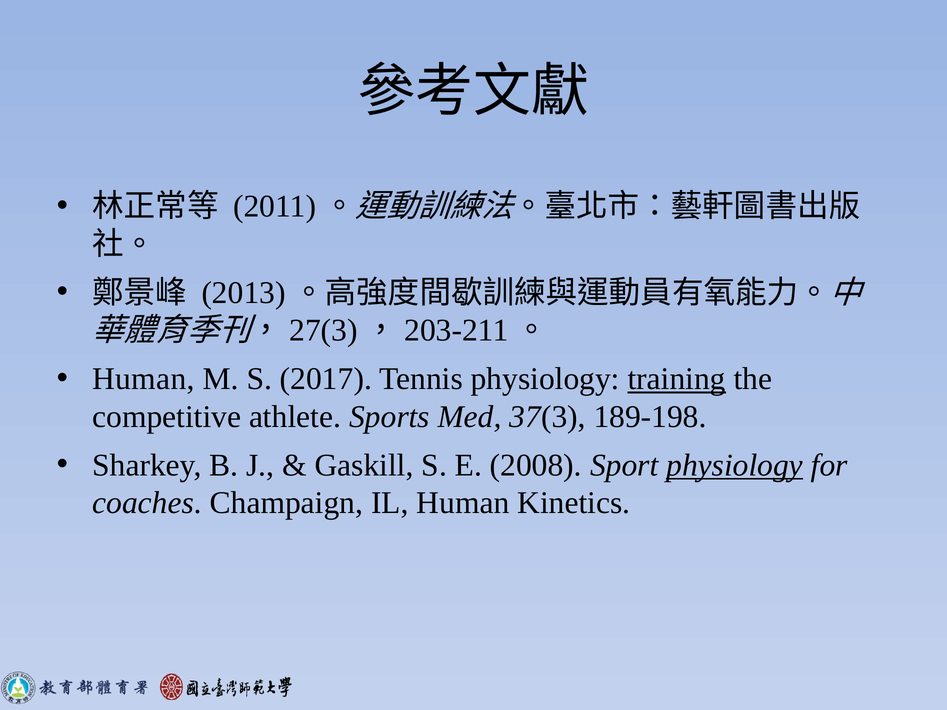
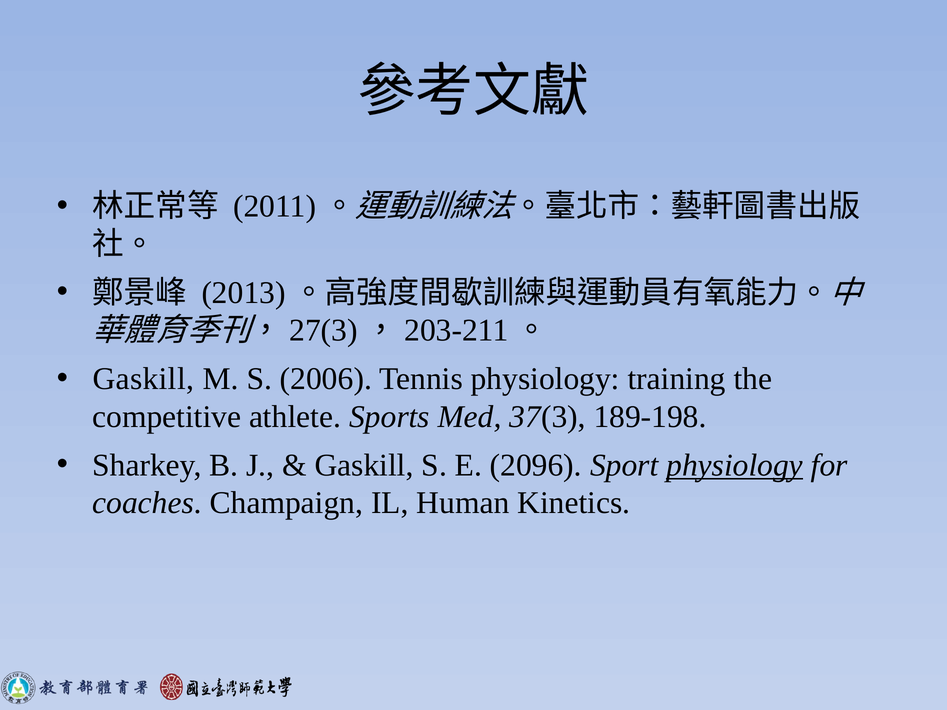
Human at (143, 379): Human -> Gaskill
2017: 2017 -> 2006
training underline: present -> none
2008: 2008 -> 2096
